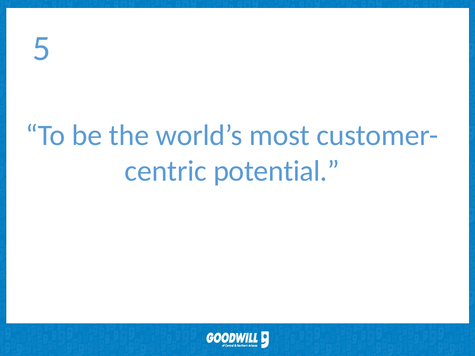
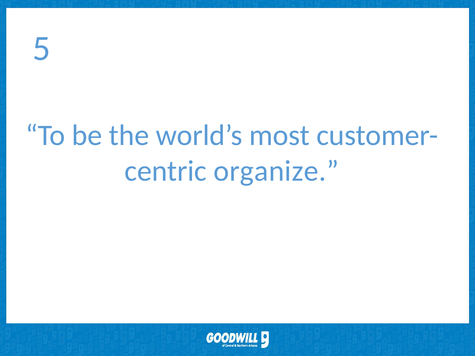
potential: potential -> organize
